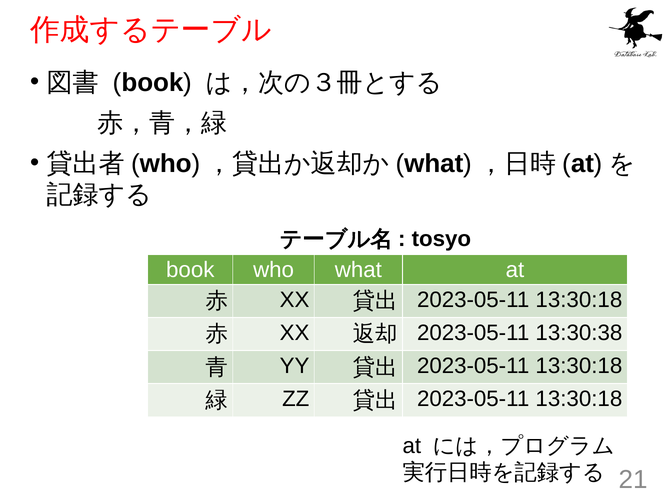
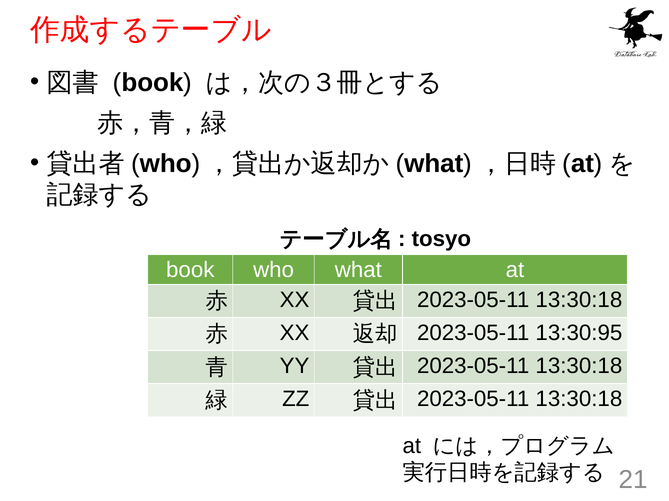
13:30:38: 13:30:38 -> 13:30:95
